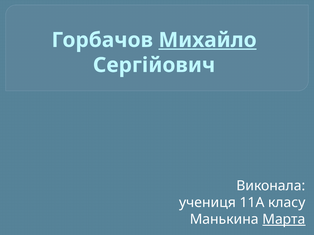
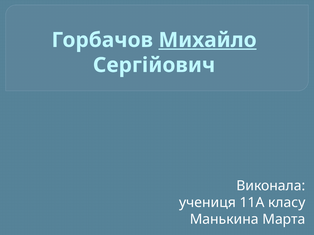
Марта underline: present -> none
